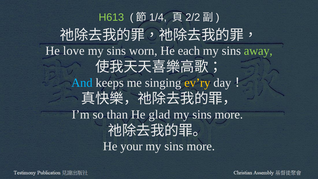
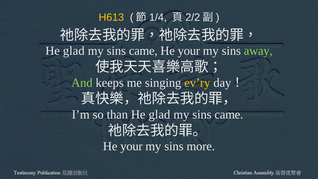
H613 colour: light green -> yellow
love at (74, 51): love -> glad
worn at (143, 51): worn -> came
each at (189, 51): each -> your
And colour: light blue -> light green
more at (229, 114): more -> came
